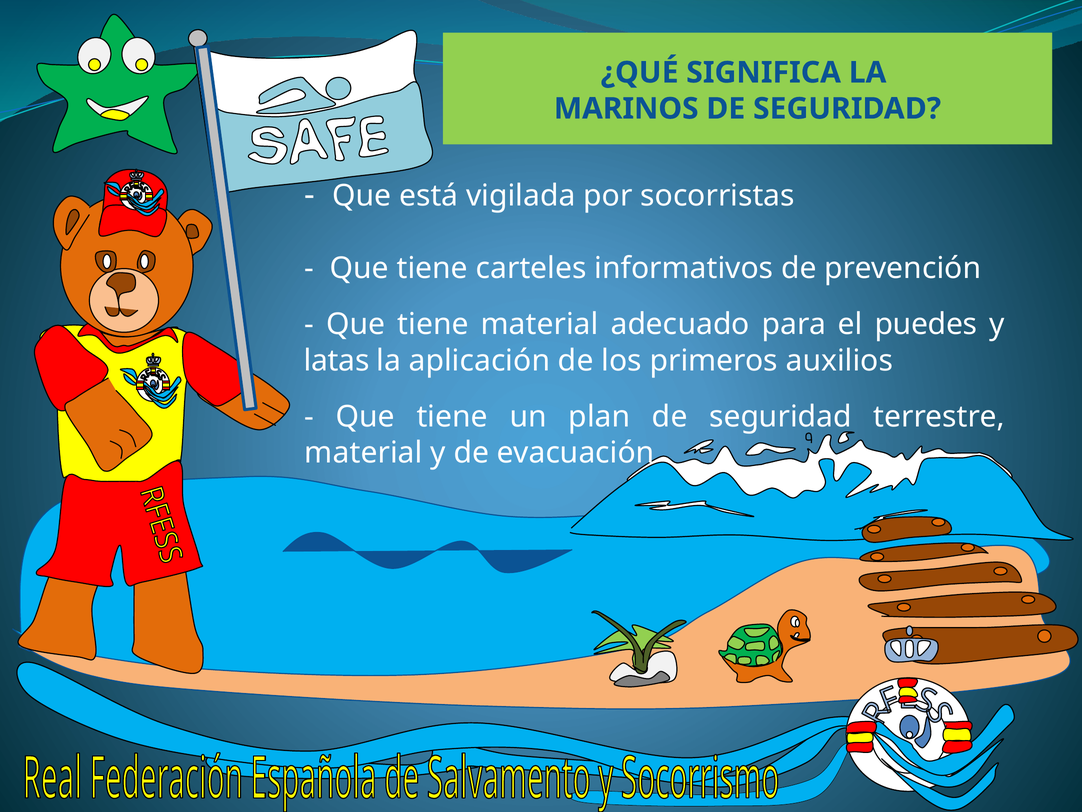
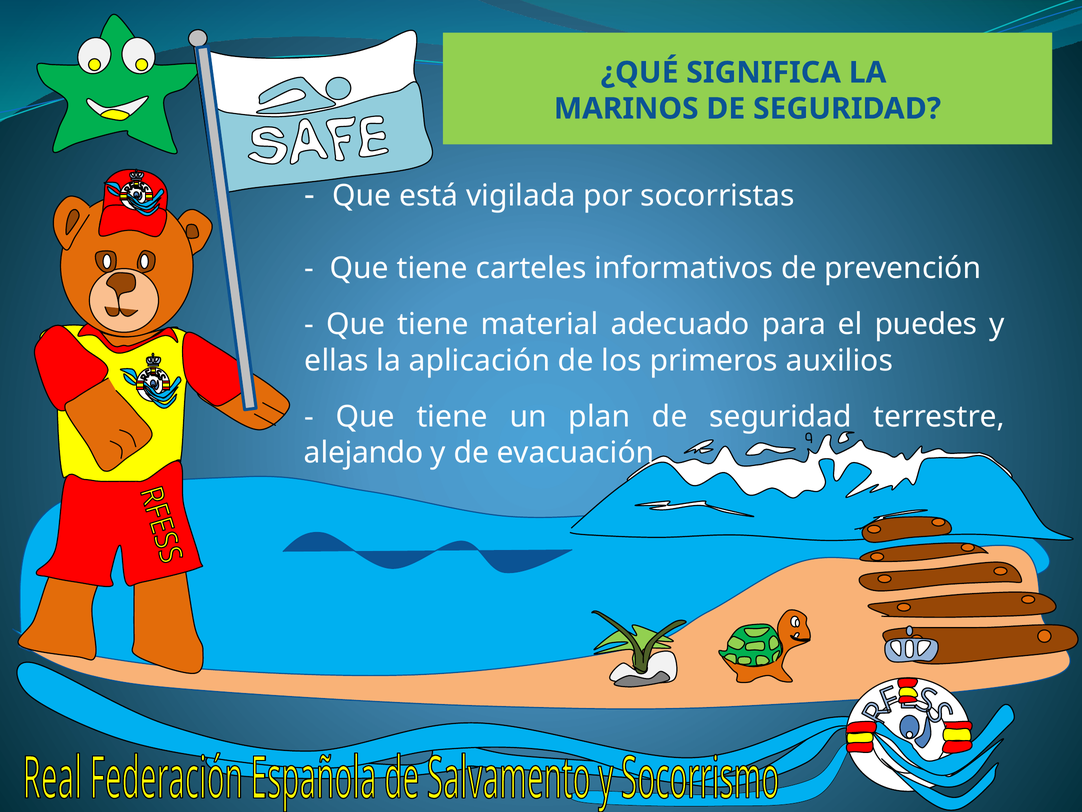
latas: latas -> ellas
material at (364, 452): material -> alejando
